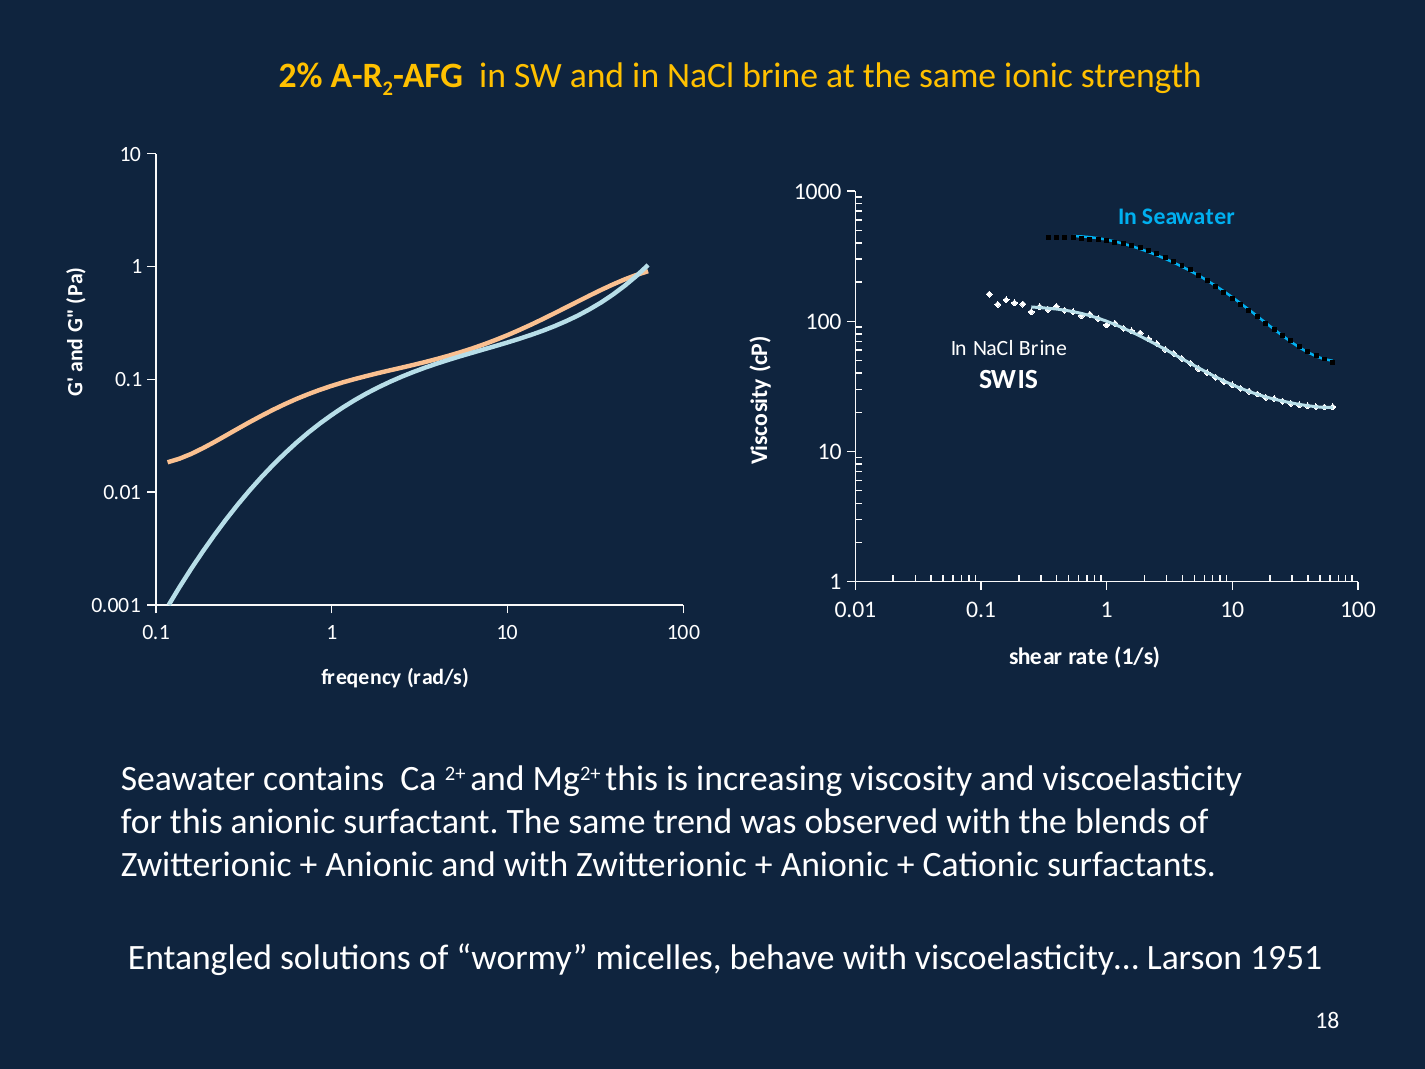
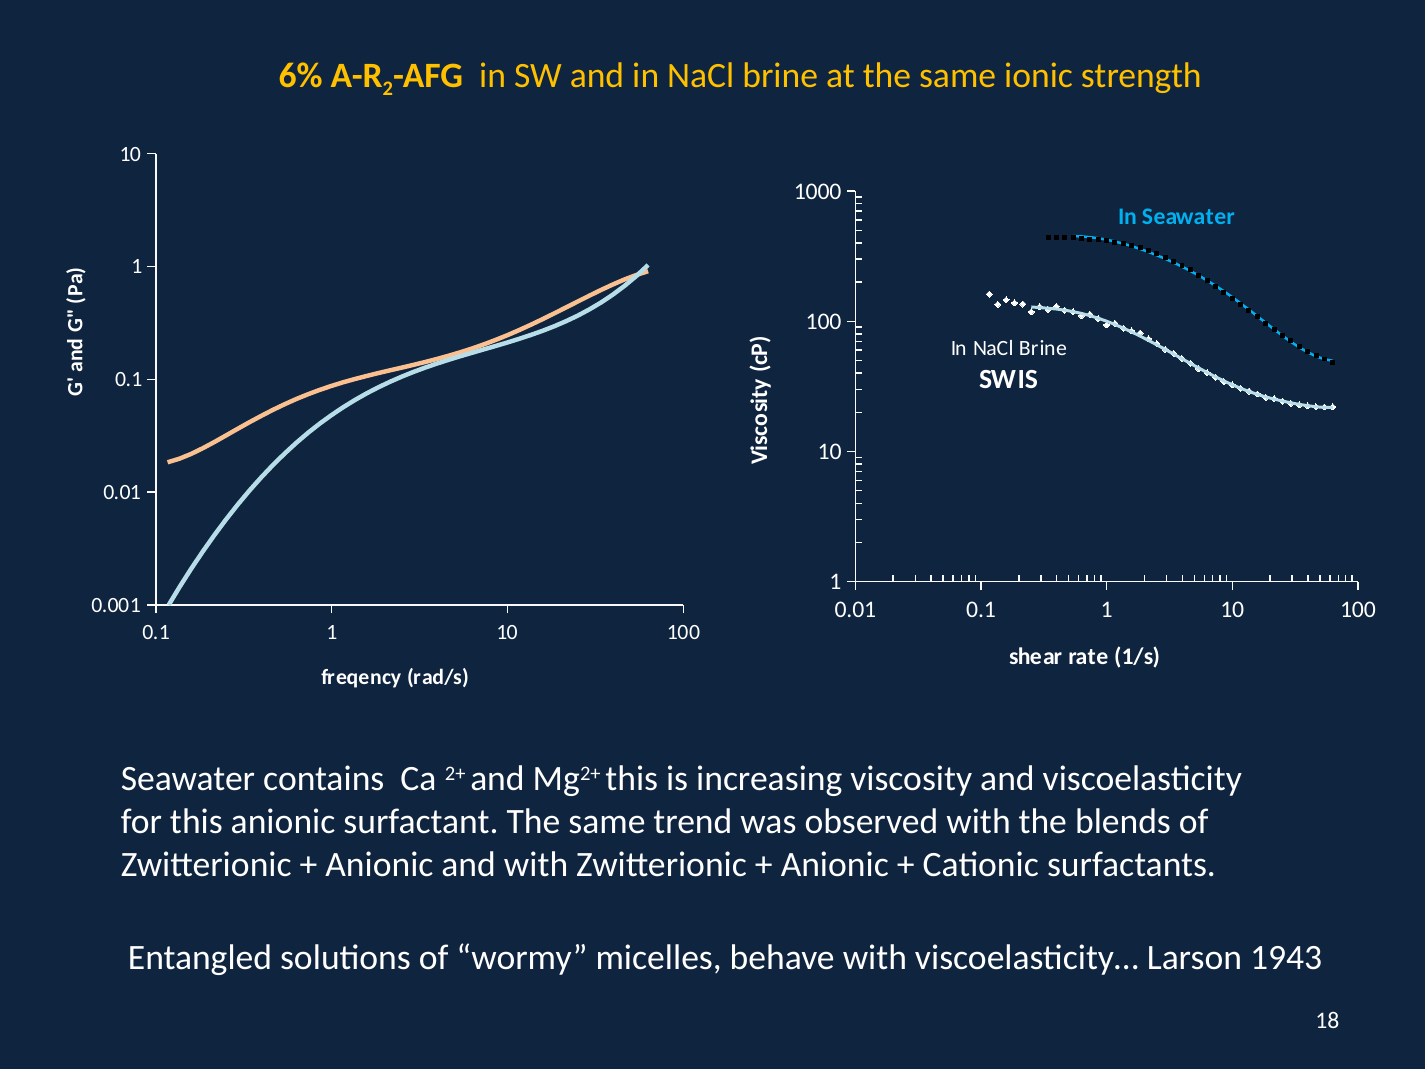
2%: 2% -> 6%
1951: 1951 -> 1943
